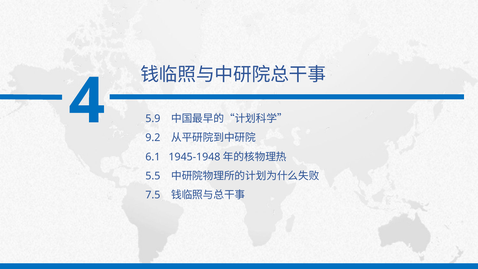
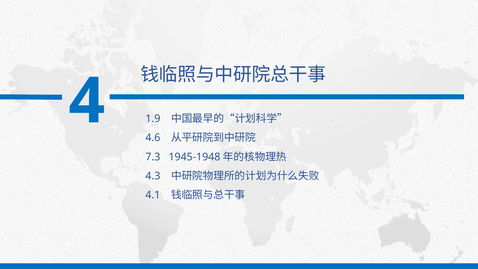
5.9: 5.9 -> 1.9
9.2: 9.2 -> 4.6
6.1: 6.1 -> 7.3
5.5: 5.5 -> 4.3
7.5: 7.5 -> 4.1
